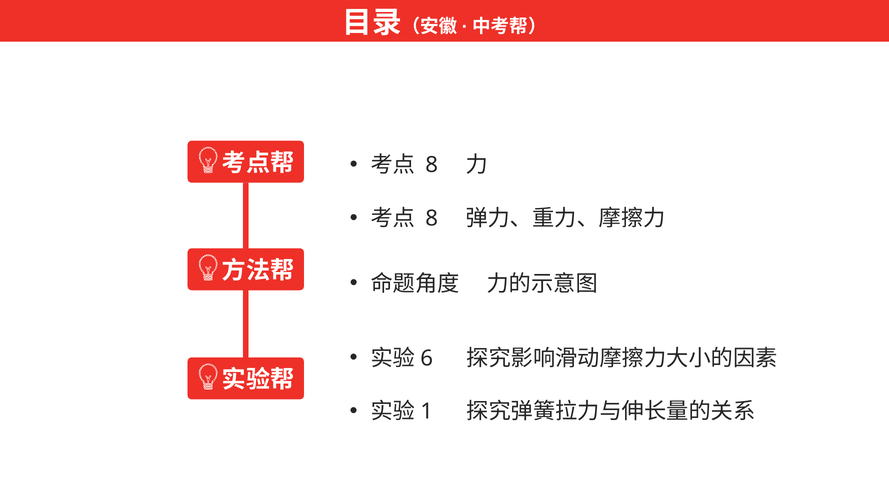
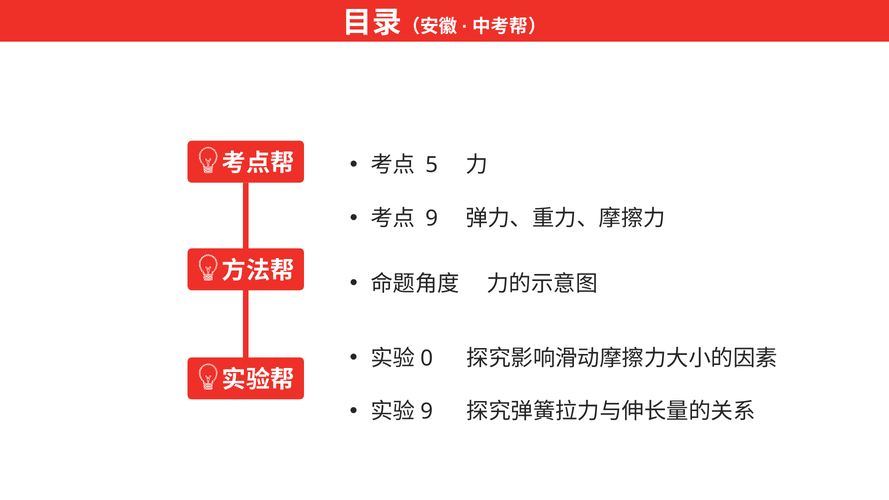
8 at (432, 165): 8 -> 5
8 at (432, 218): 8 -> 9
6: 6 -> 0
1 at (427, 412): 1 -> 9
